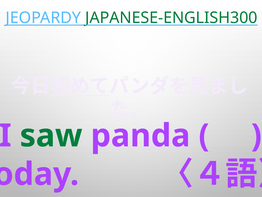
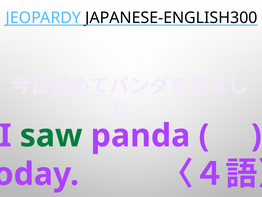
JAPANESE-ENGLISH300 colour: green -> black
